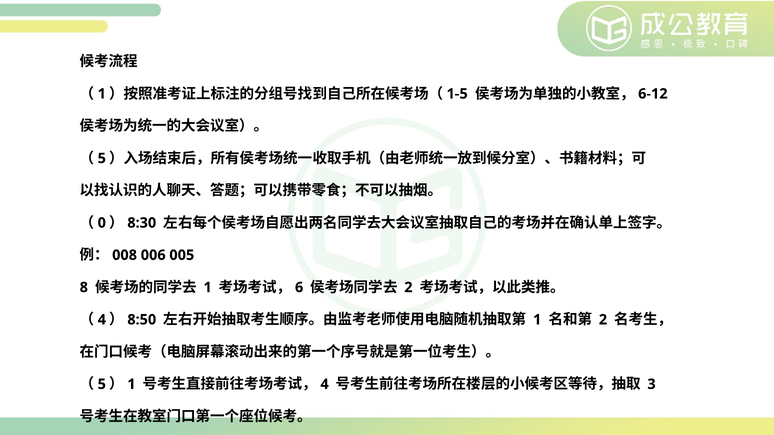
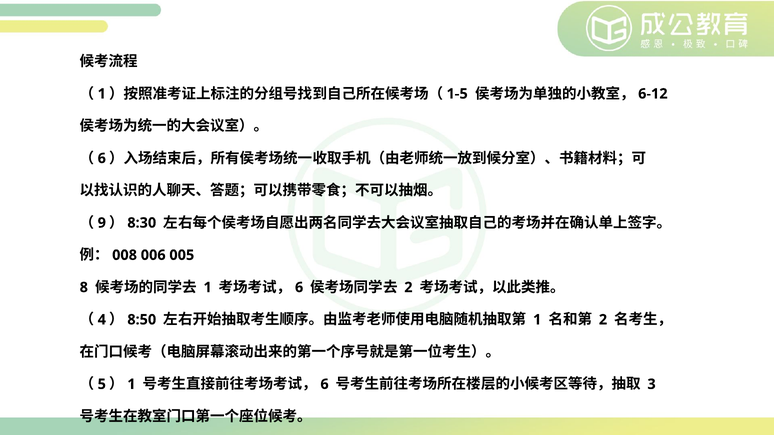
5 at (102, 158): 5 -> 6
0: 0 -> 9
4 at (325, 385): 4 -> 6
